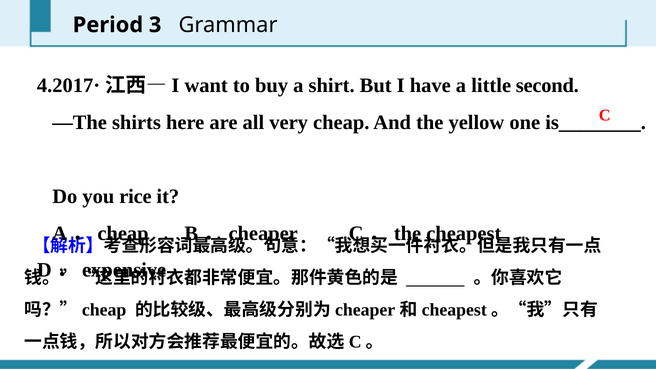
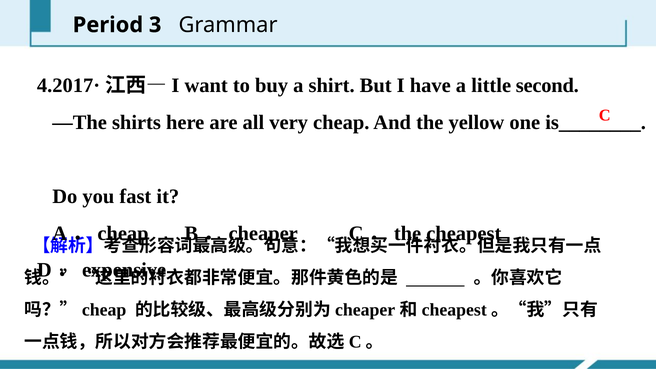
rice: rice -> fast
